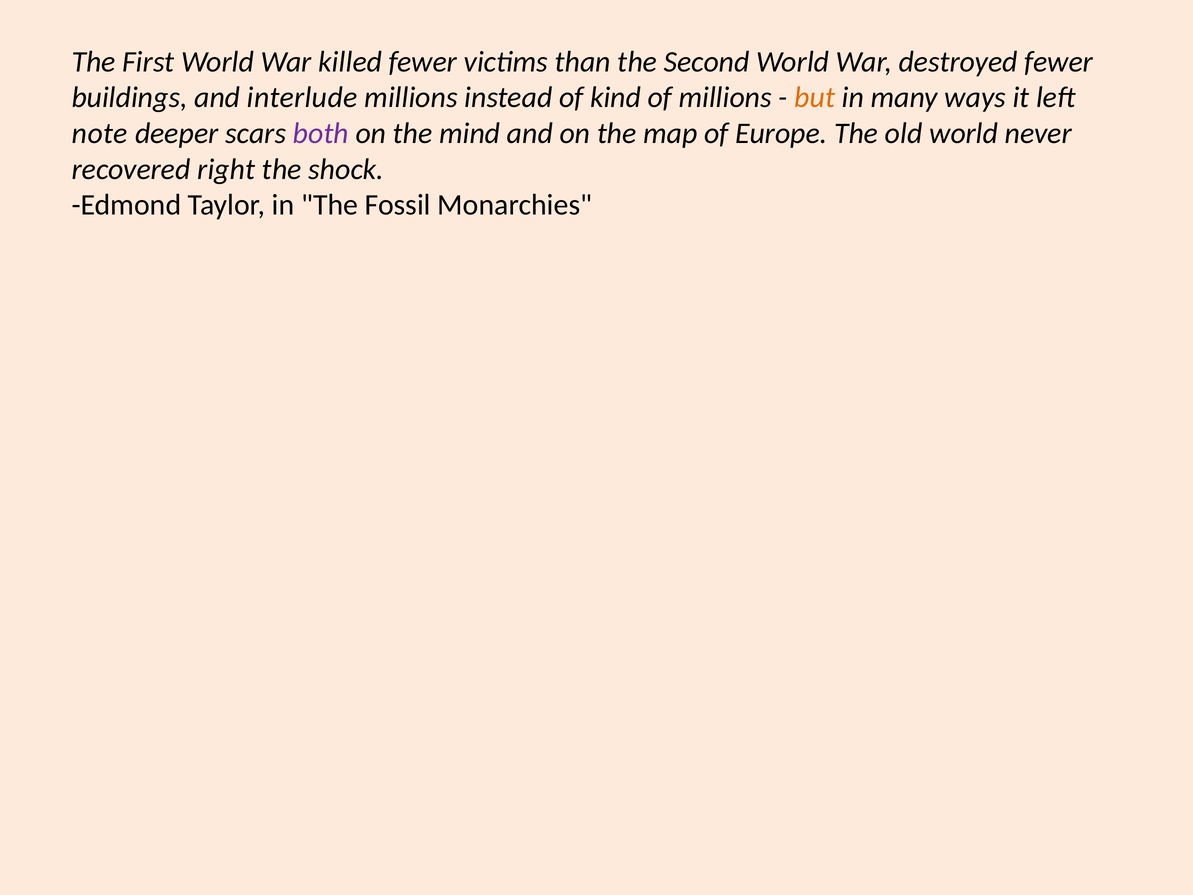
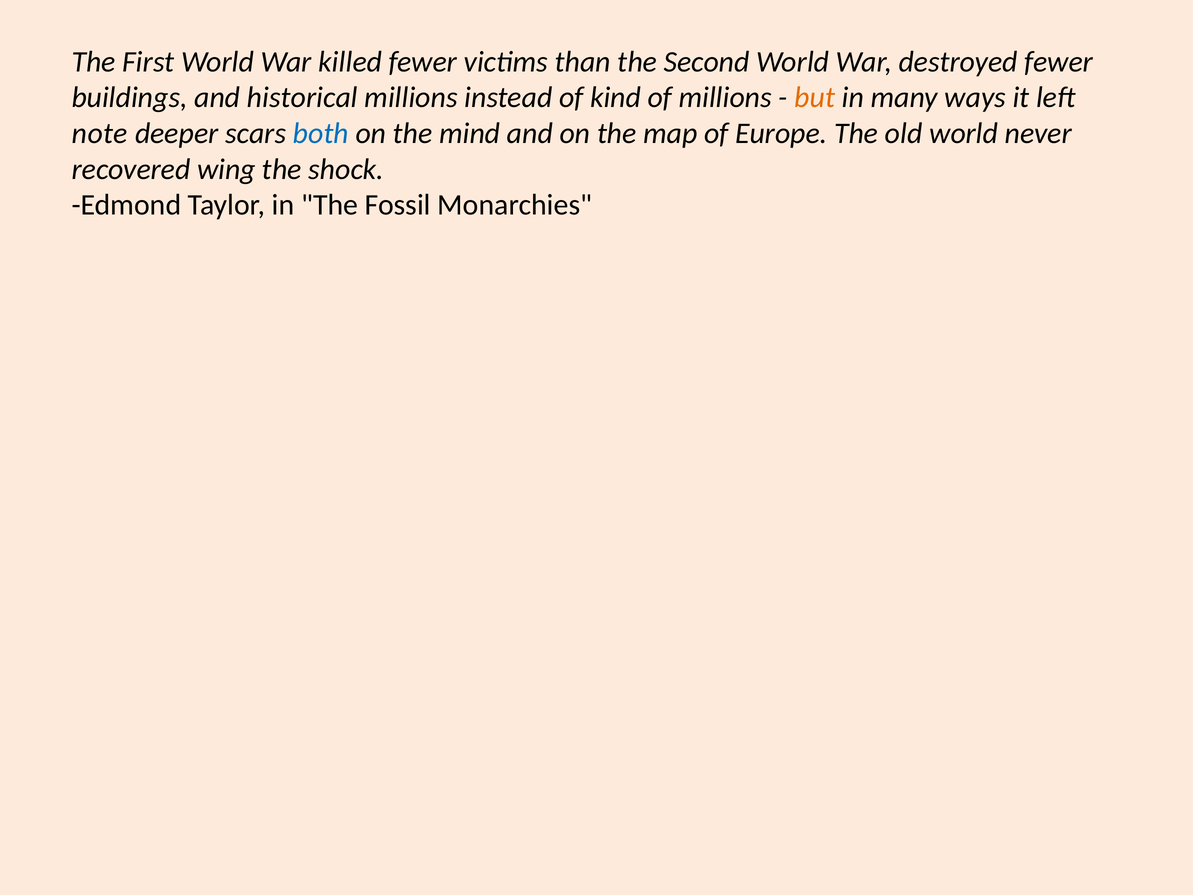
interlude: interlude -> historical
both colour: purple -> blue
right: right -> wing
